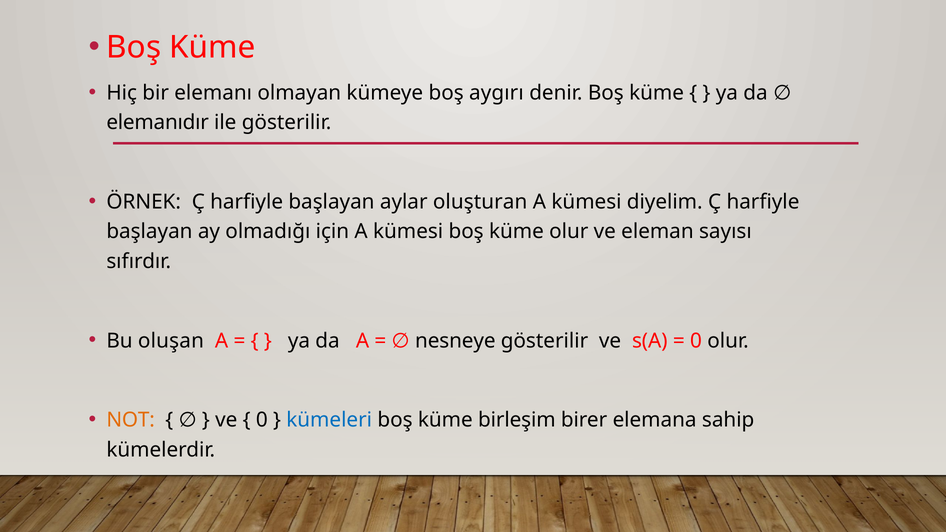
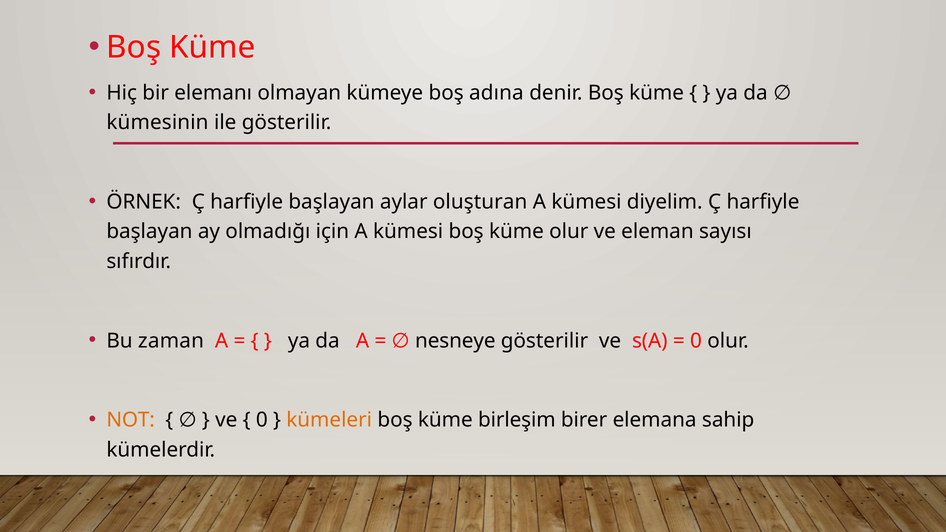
aygırı: aygırı -> adına
elemanıdır: elemanıdır -> kümesinin
oluşan: oluşan -> zaman
kümeleri colour: blue -> orange
